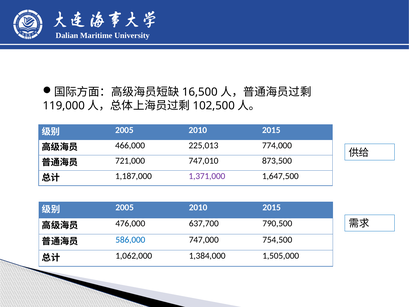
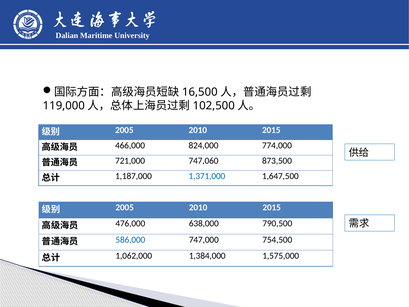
225,013: 225,013 -> 824,000
747,010: 747,010 -> 747,060
1,371,000 colour: purple -> blue
637,700: 637,700 -> 638,000
1,505,000: 1,505,000 -> 1,575,000
